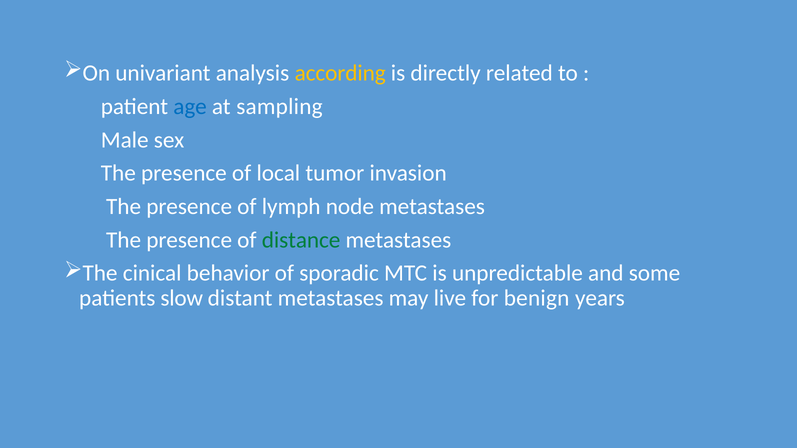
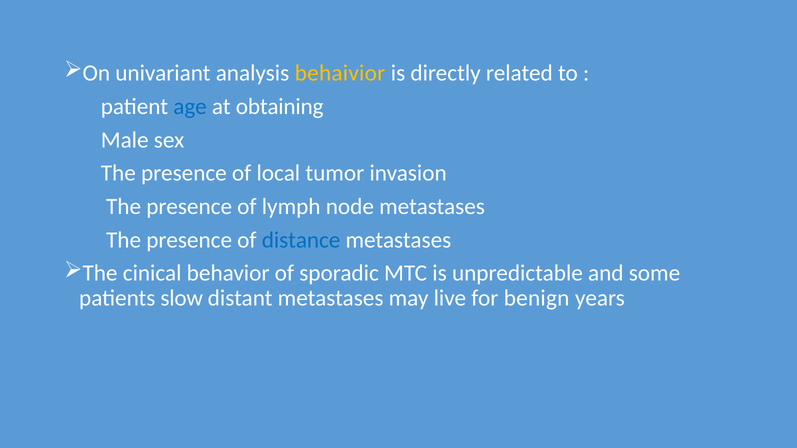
according: according -> behaivior
sampling: sampling -> obtaining
distance colour: green -> blue
